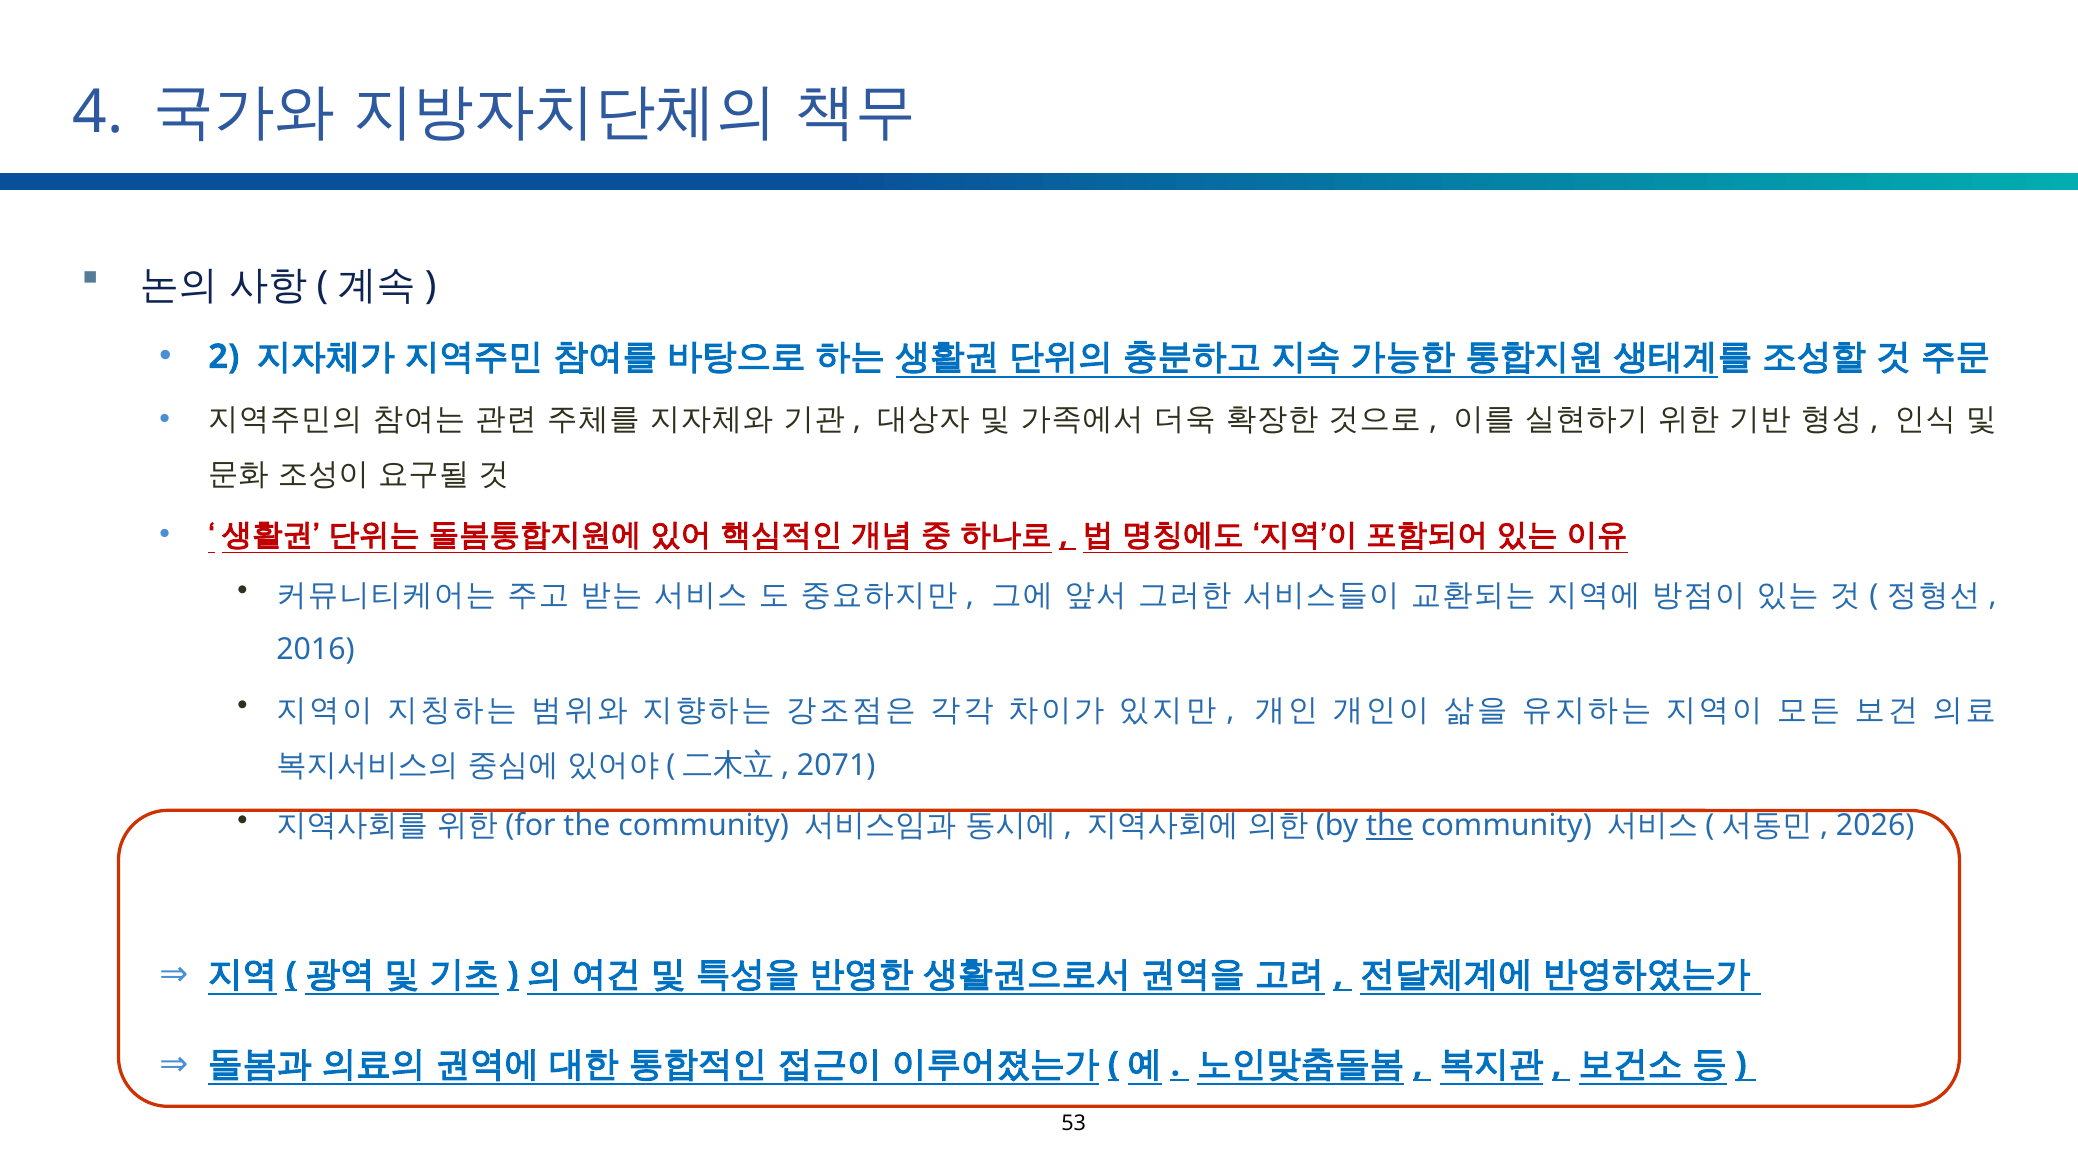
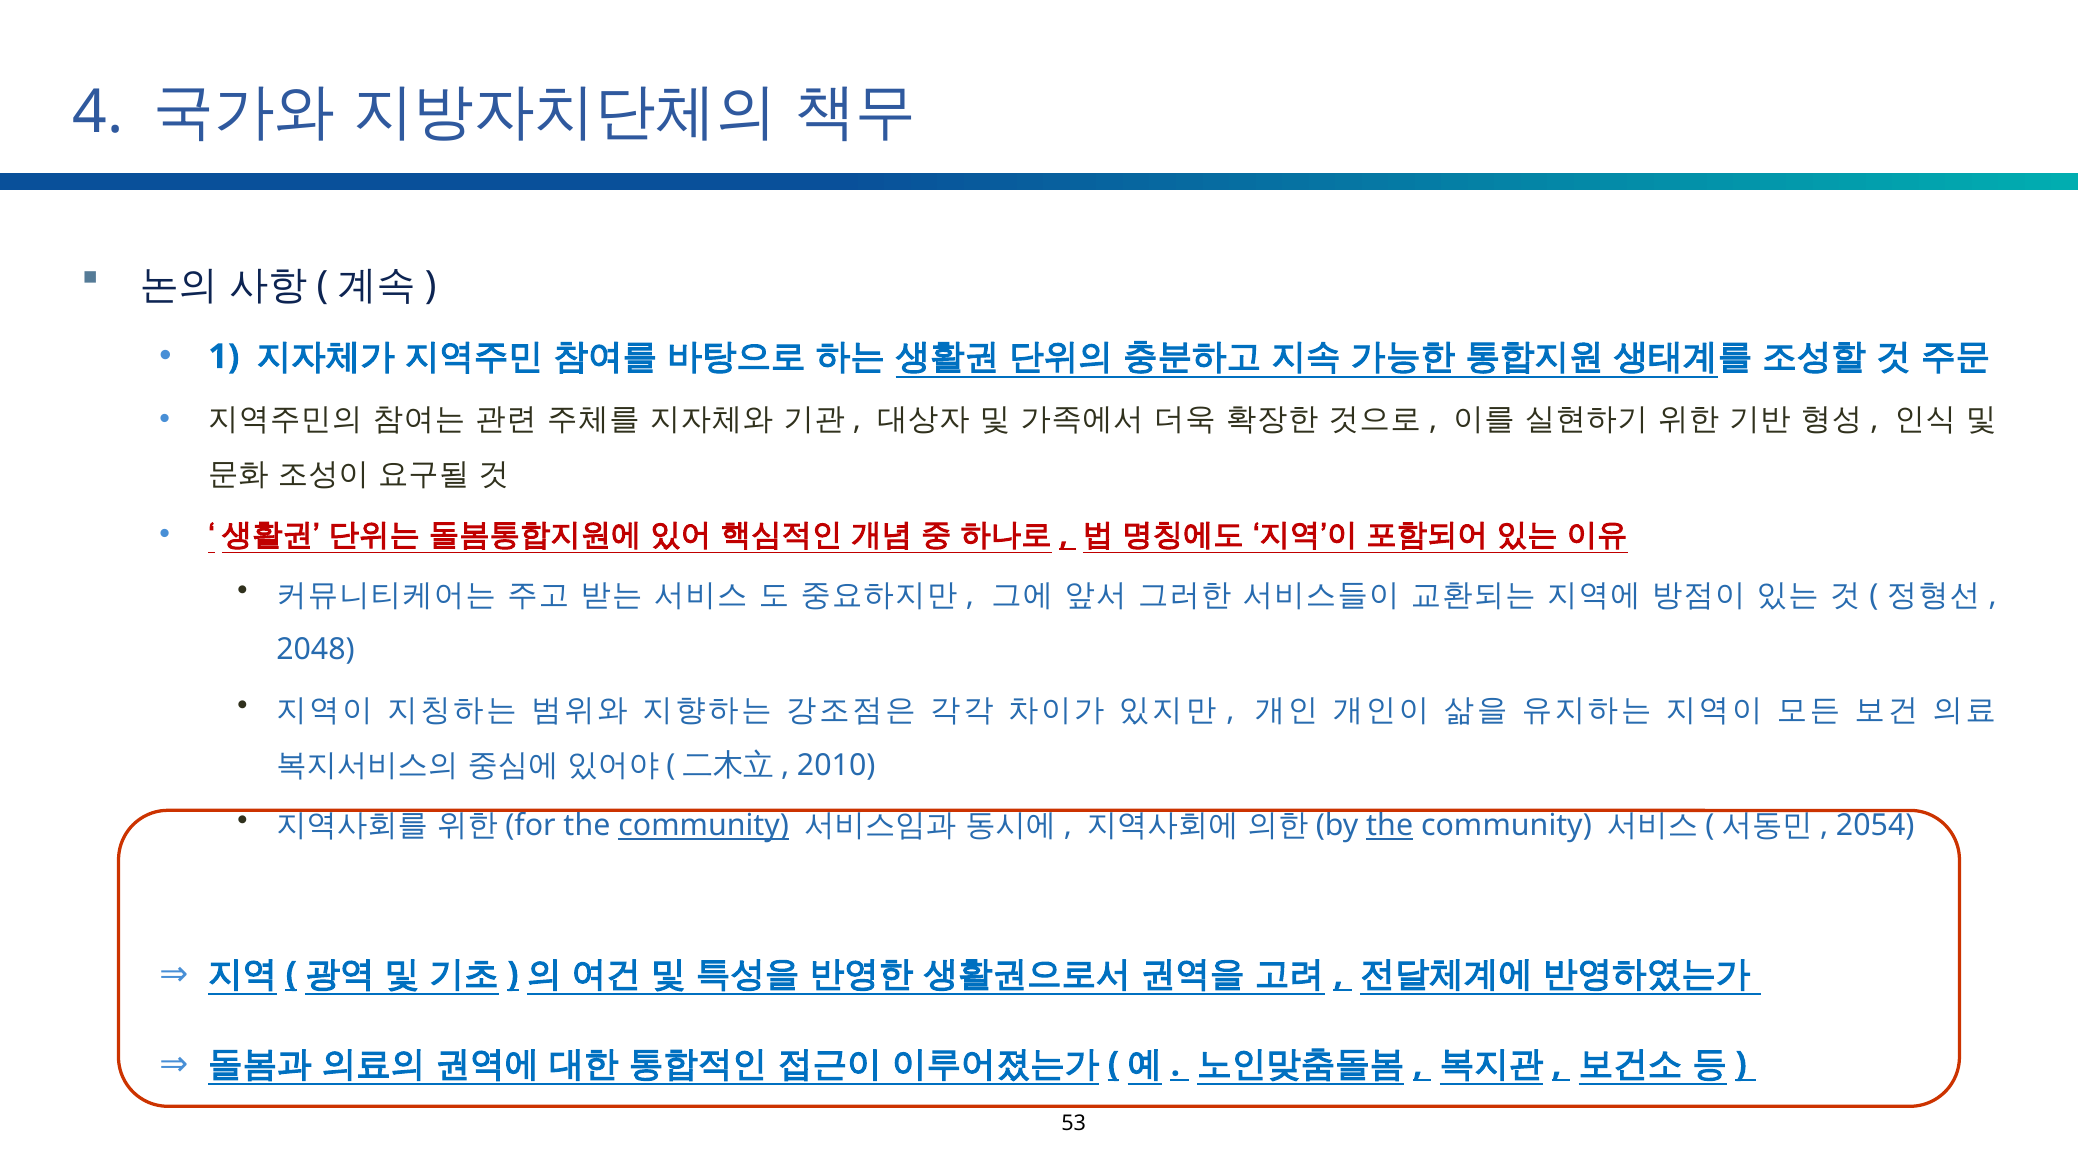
2: 2 -> 1
2016: 2016 -> 2048
2071: 2071 -> 2010
community at (704, 826) underline: none -> present
2026: 2026 -> 2054
